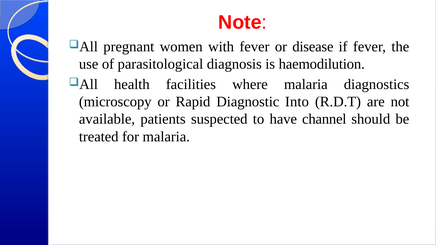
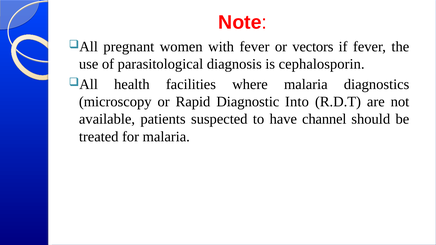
disease: disease -> vectors
haemodilution: haemodilution -> cephalosporin
